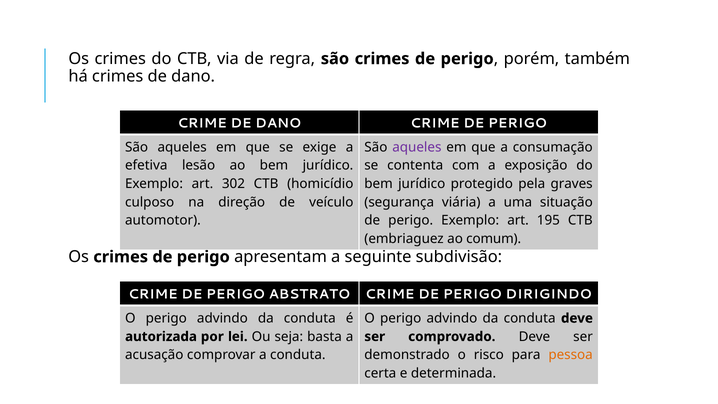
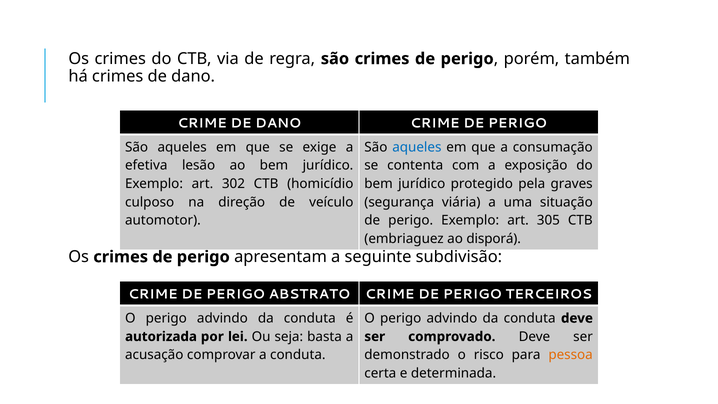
aqueles at (417, 147) colour: purple -> blue
195: 195 -> 305
comum: comum -> disporá
DIRIGINDO: DIRIGINDO -> TERCEIROS
